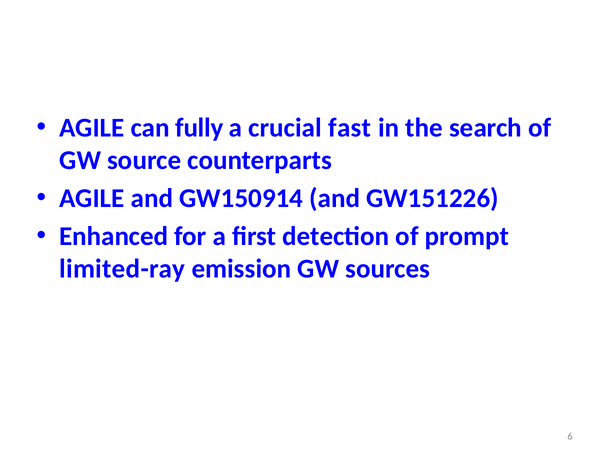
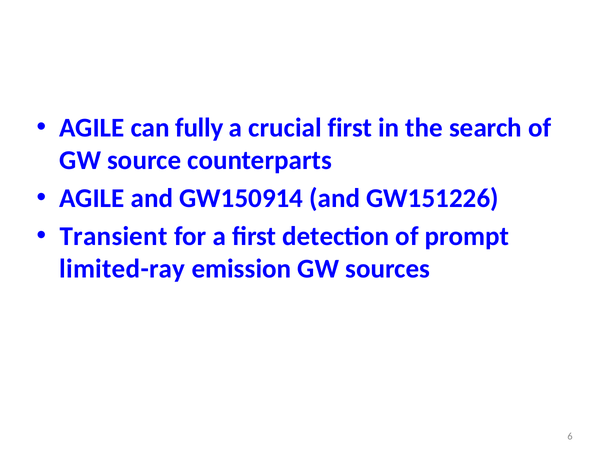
crucial fast: fast -> first
Enhanced: Enhanced -> Transient
